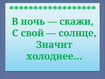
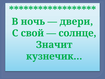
скажи: скажи -> двери
холоднее…: холоднее… -> кузнечик…
